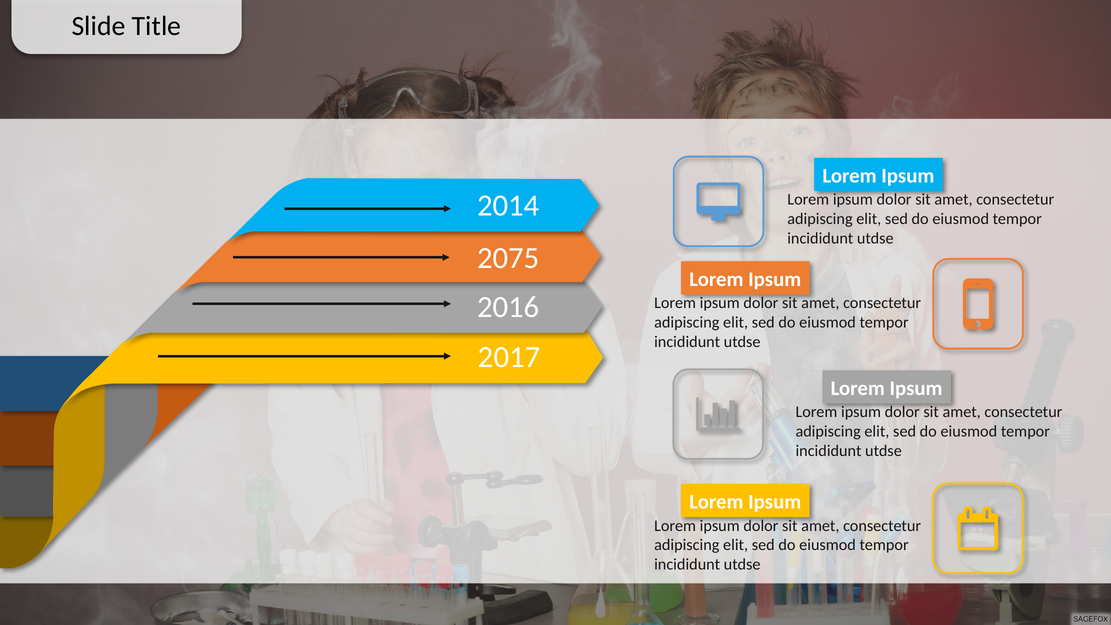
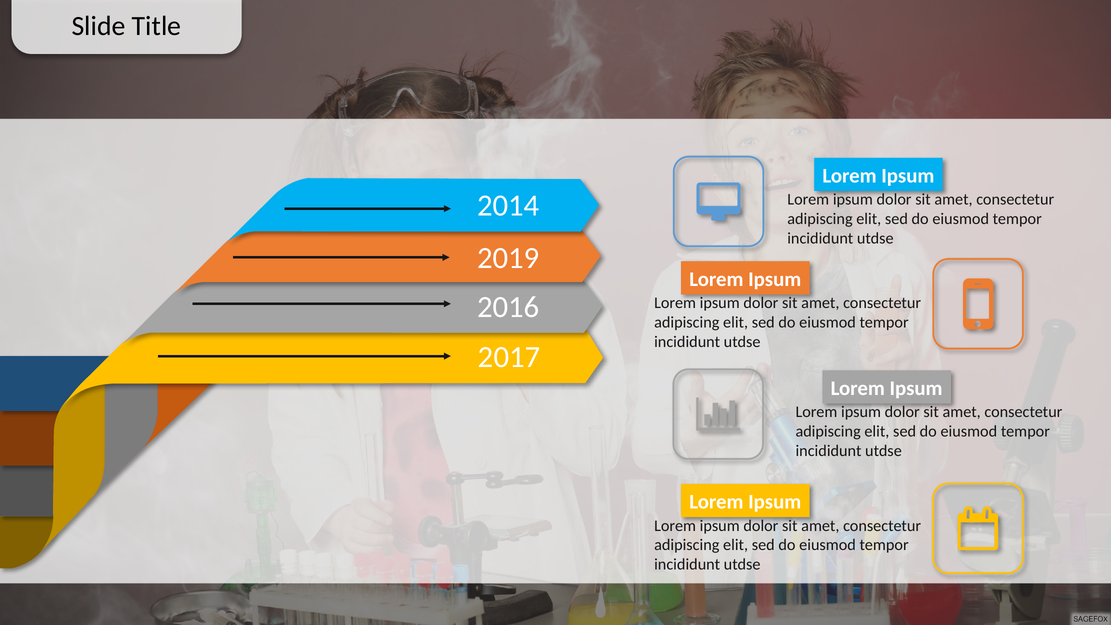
2075: 2075 -> 2019
